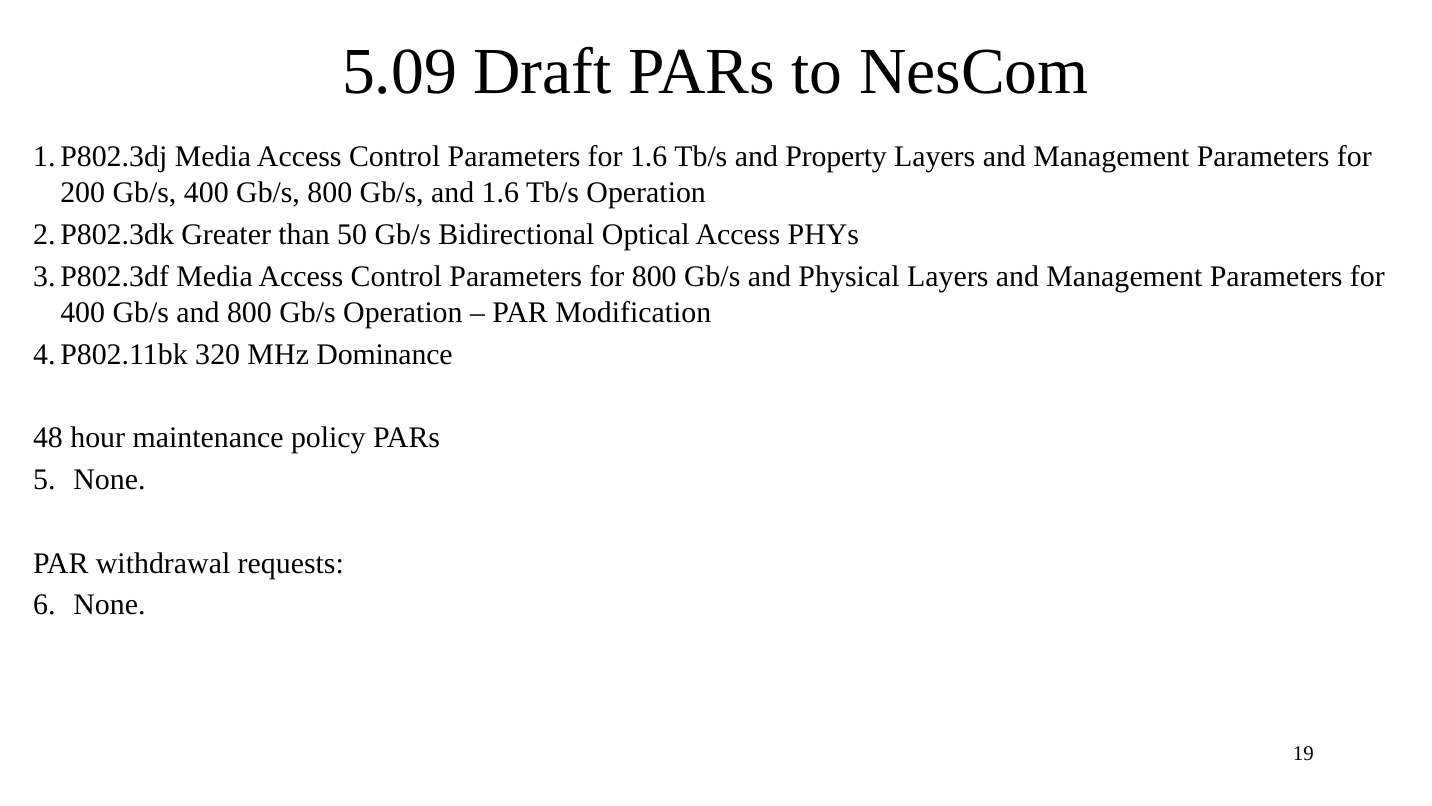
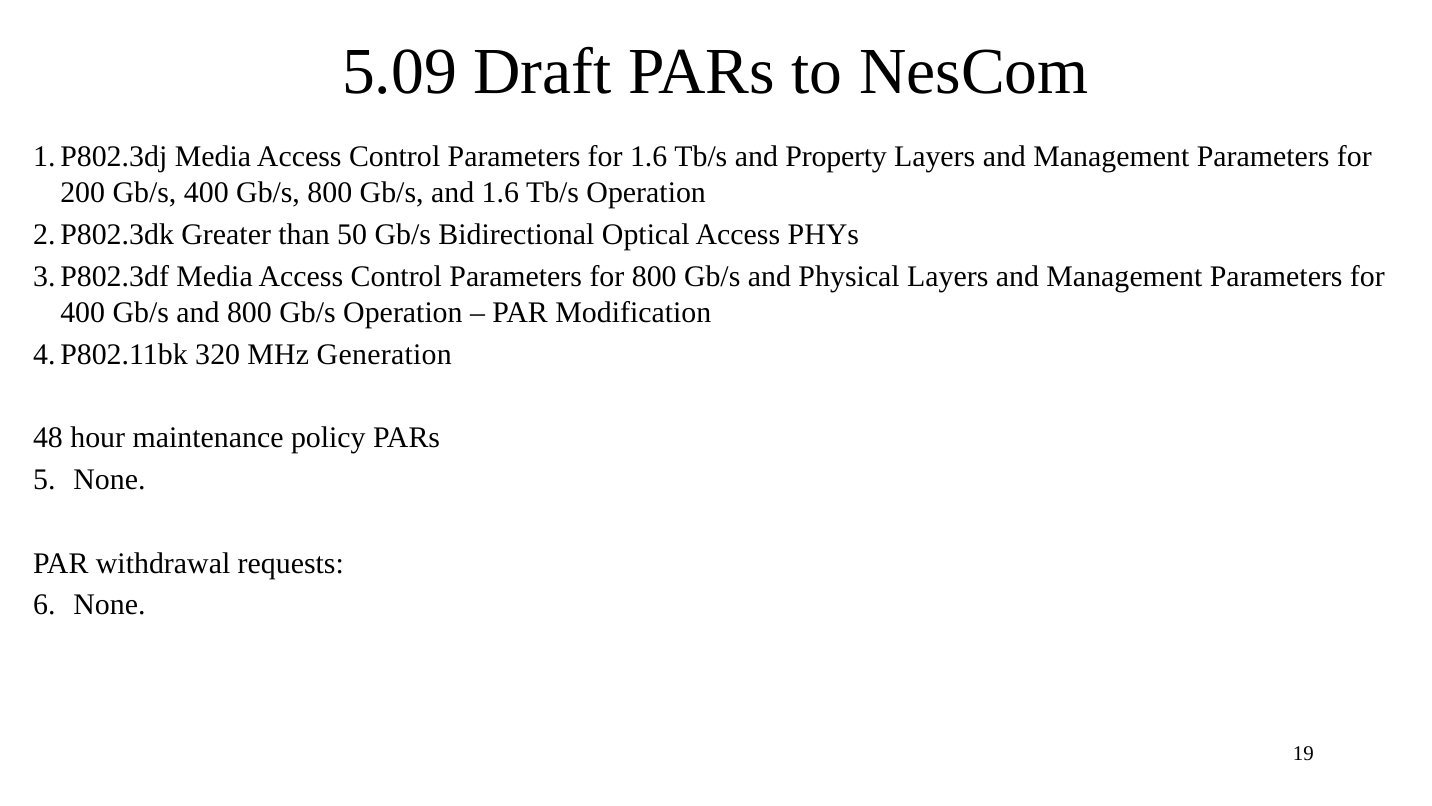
Dominance: Dominance -> Generation
